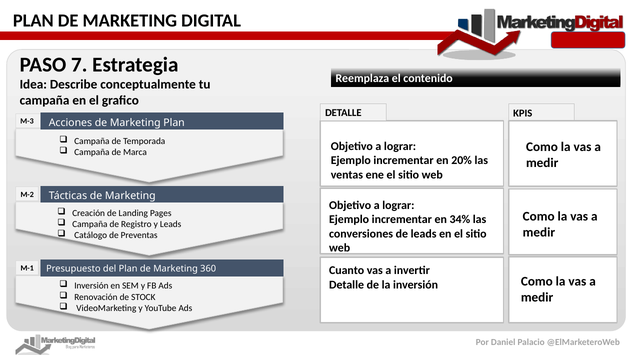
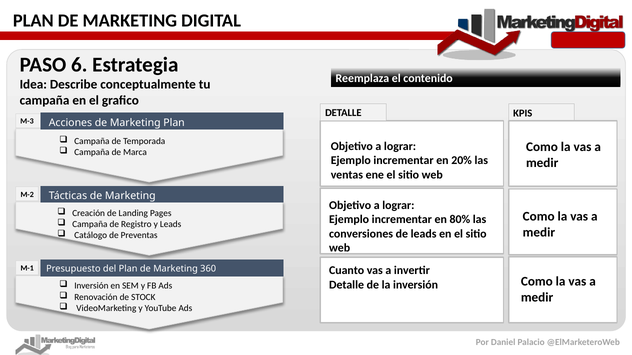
7: 7 -> 6
34%: 34% -> 80%
